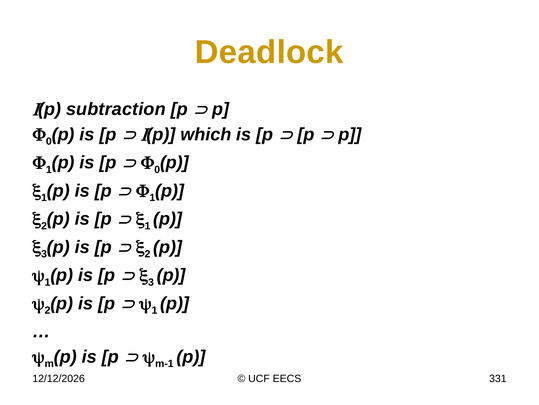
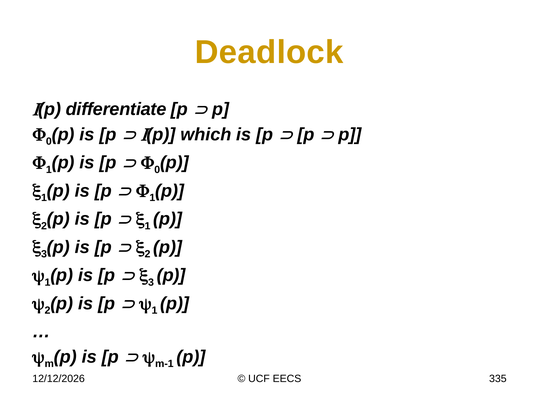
subtraction: subtraction -> differentiate
331: 331 -> 335
